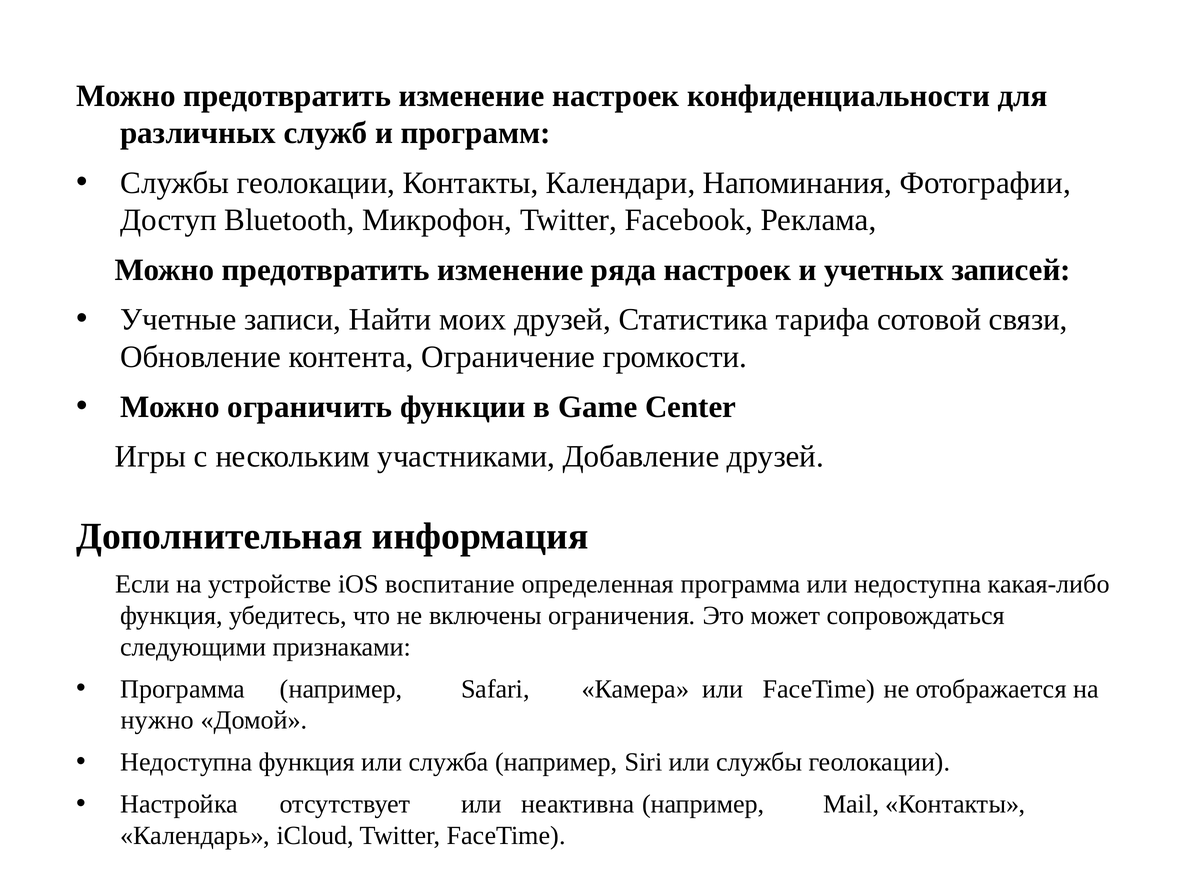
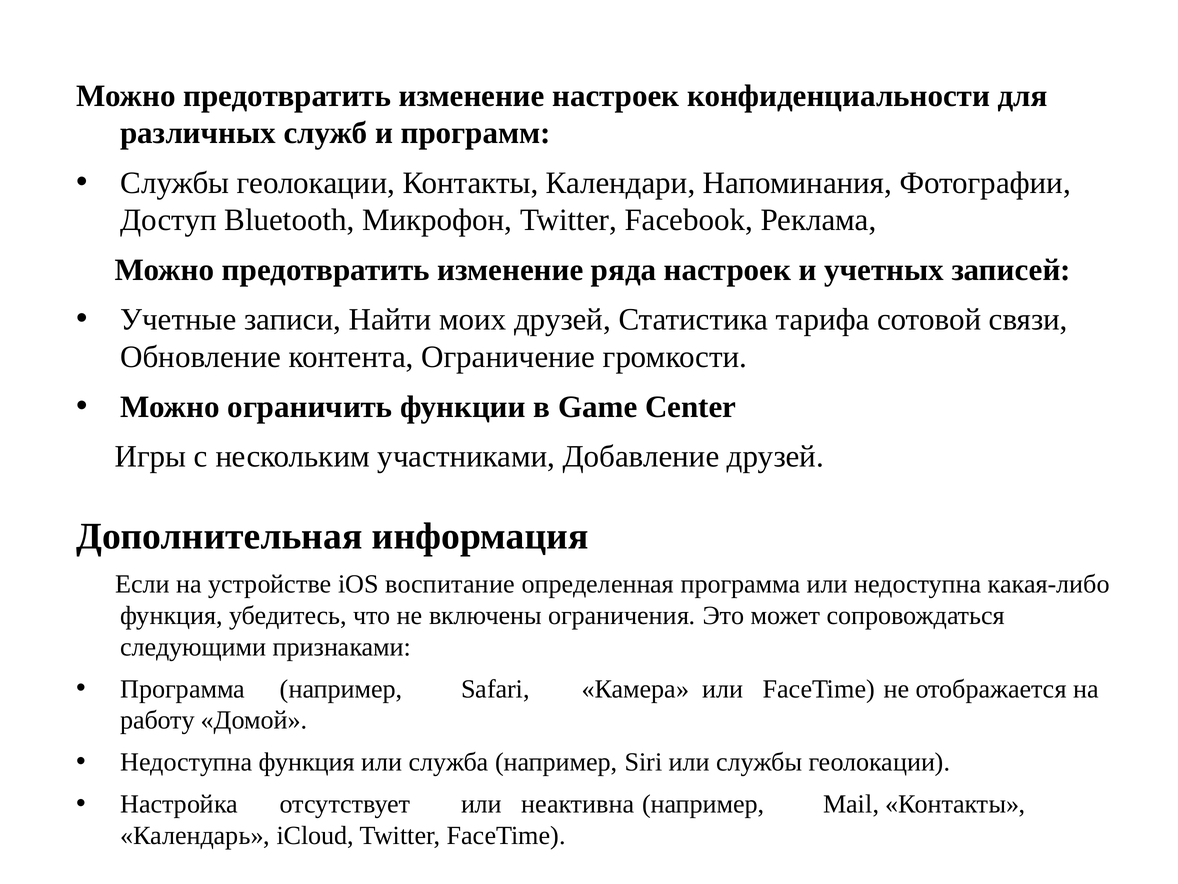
нужно: нужно -> работу
